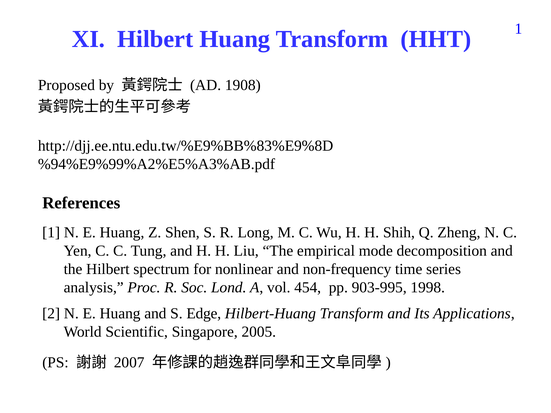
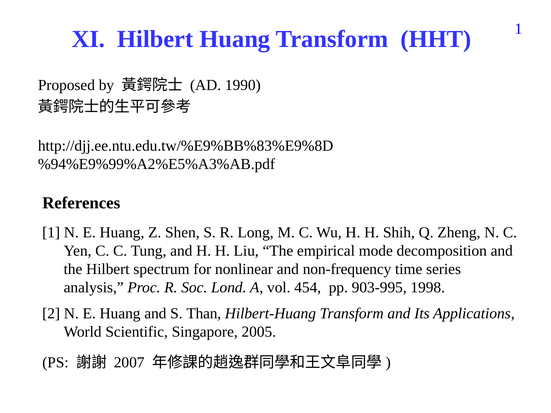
1908: 1908 -> 1990
Edge: Edge -> Than
